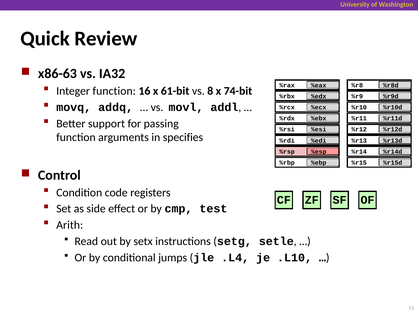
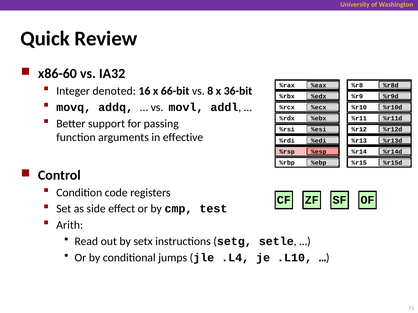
x86-63: x86-63 -> x86-60
Integer function: function -> denoted
61-bit: 61-bit -> 66-bit
74-bit: 74-bit -> 36-bit
specifies: specifies -> effective
